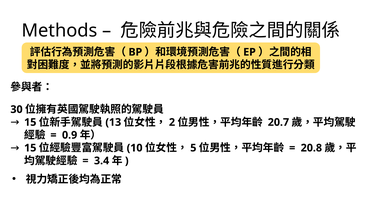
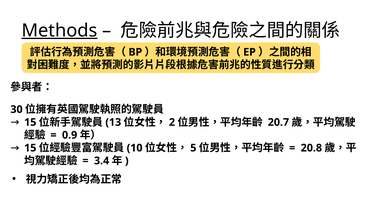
Methods underline: none -> present
